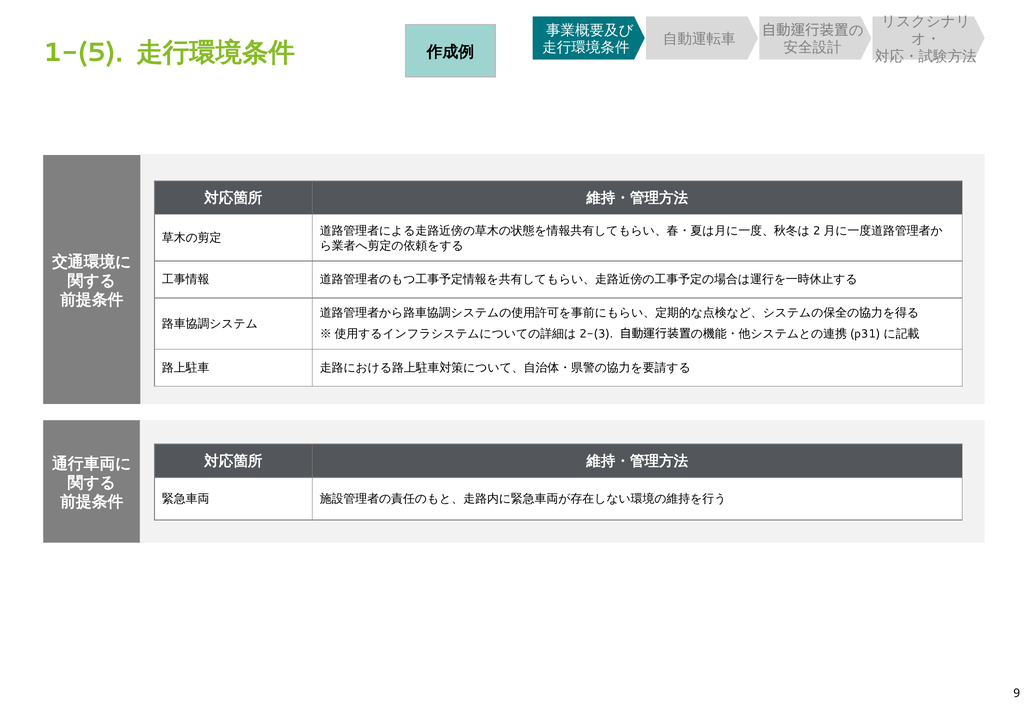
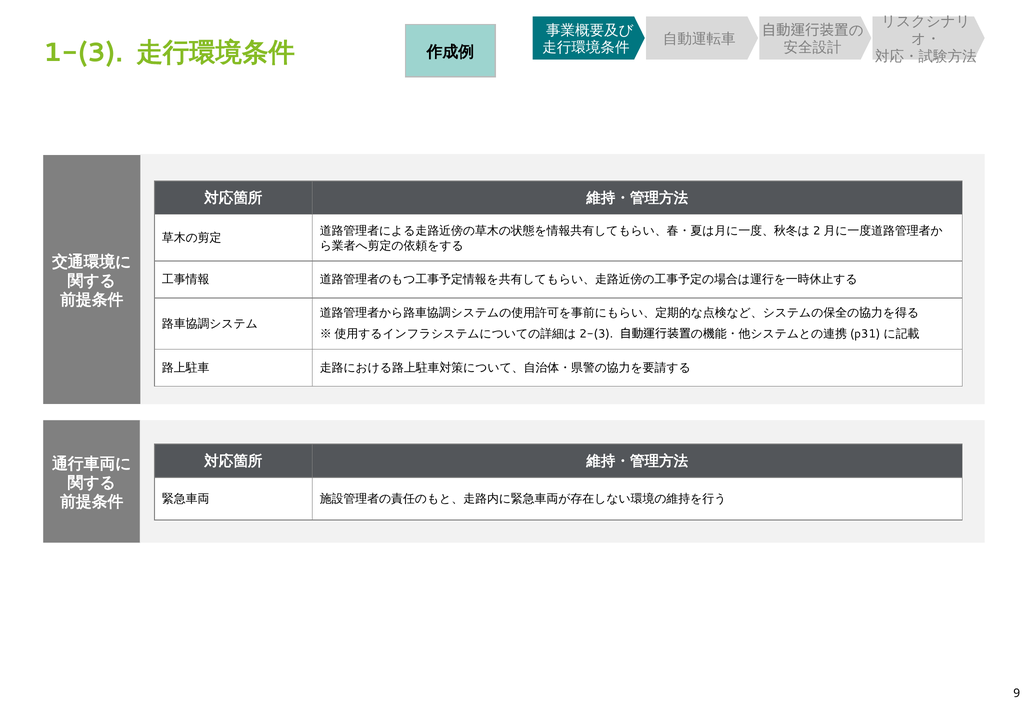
1-(5: 1-(5 -> 1-(3
